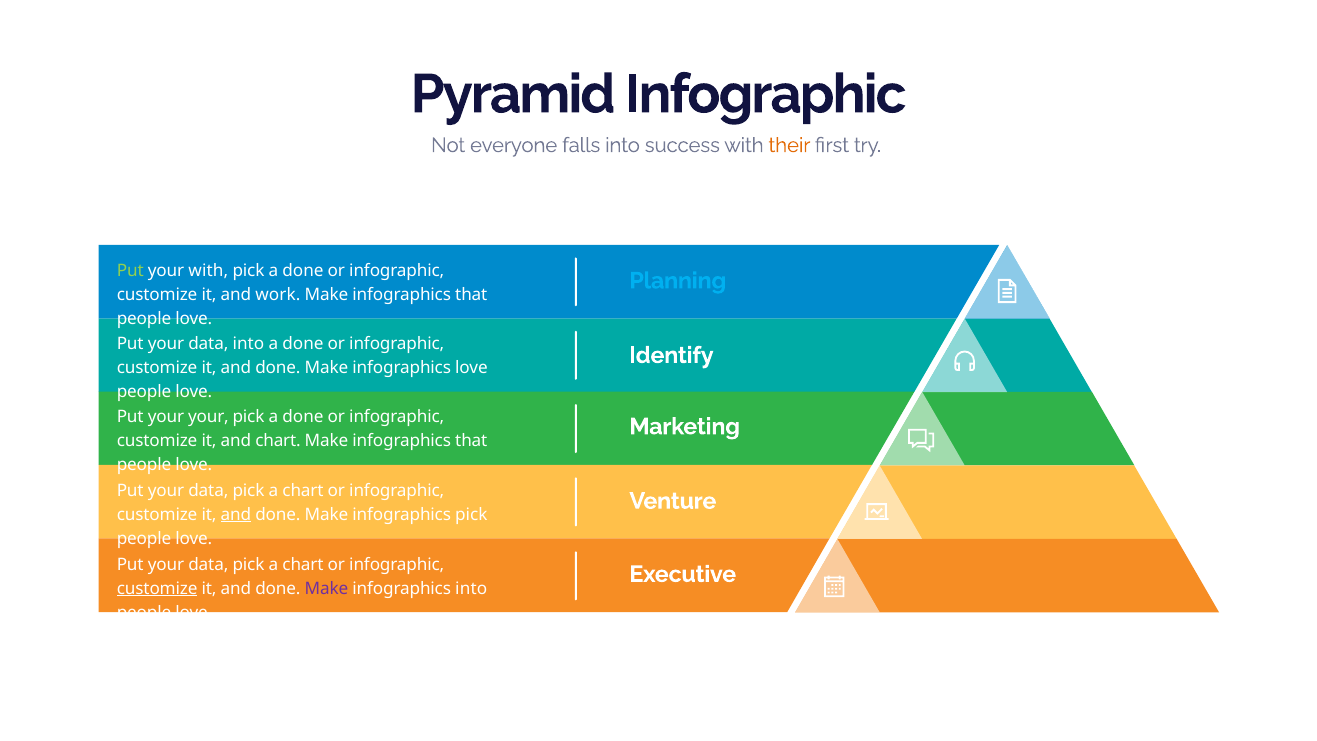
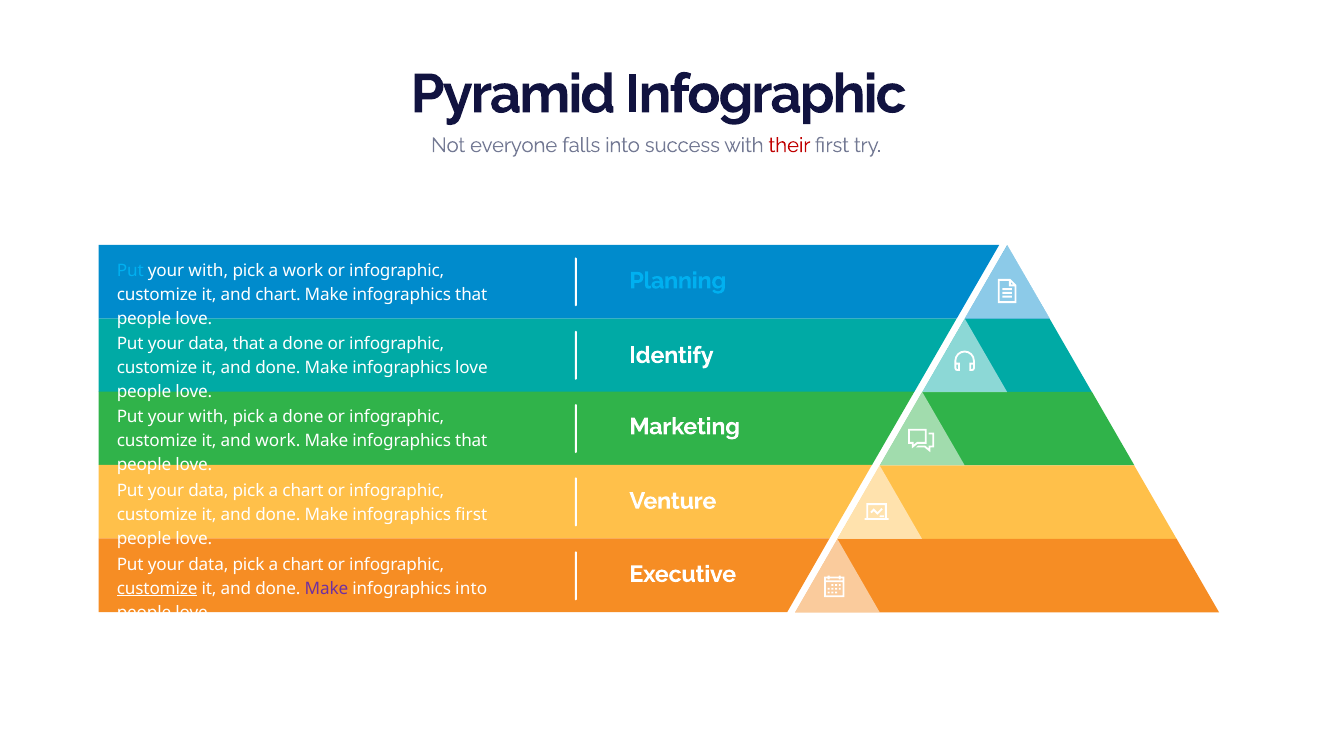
their colour: orange -> red
Put at (130, 270) colour: light green -> light blue
done at (303, 270): done -> work
and work: work -> chart
data into: into -> that
your at (208, 417): your -> with
and chart: chart -> work
and at (236, 515) underline: present -> none
infographics pick: pick -> first
